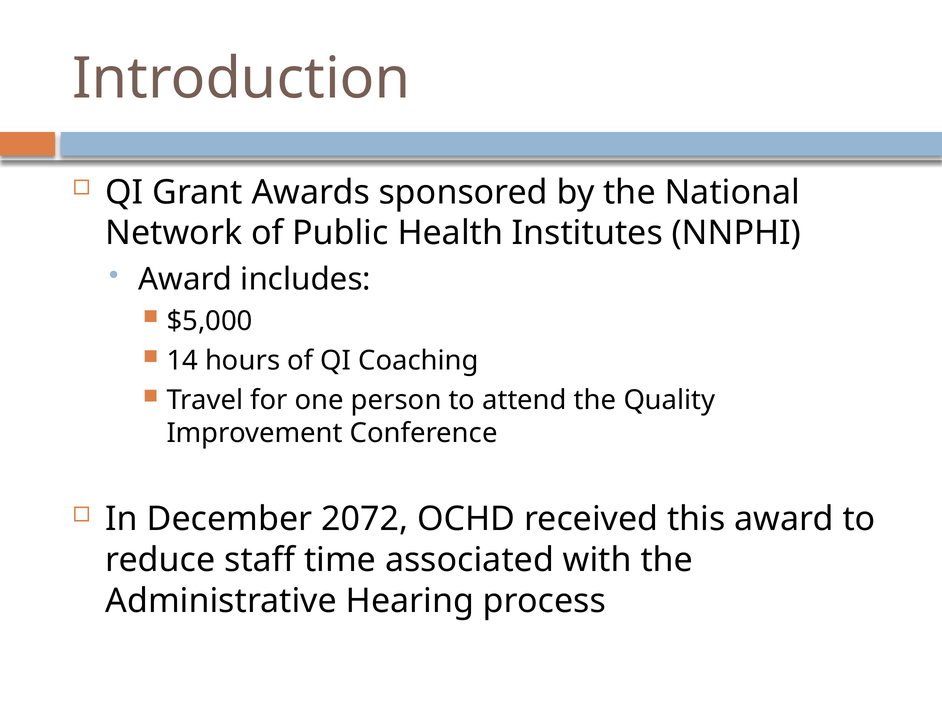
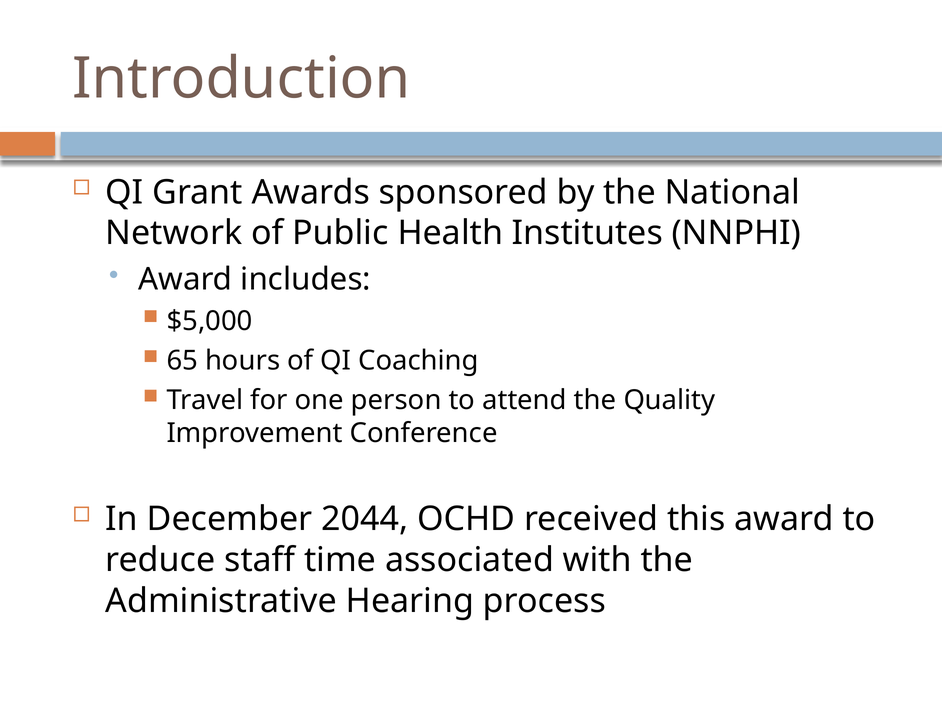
14: 14 -> 65
2072: 2072 -> 2044
